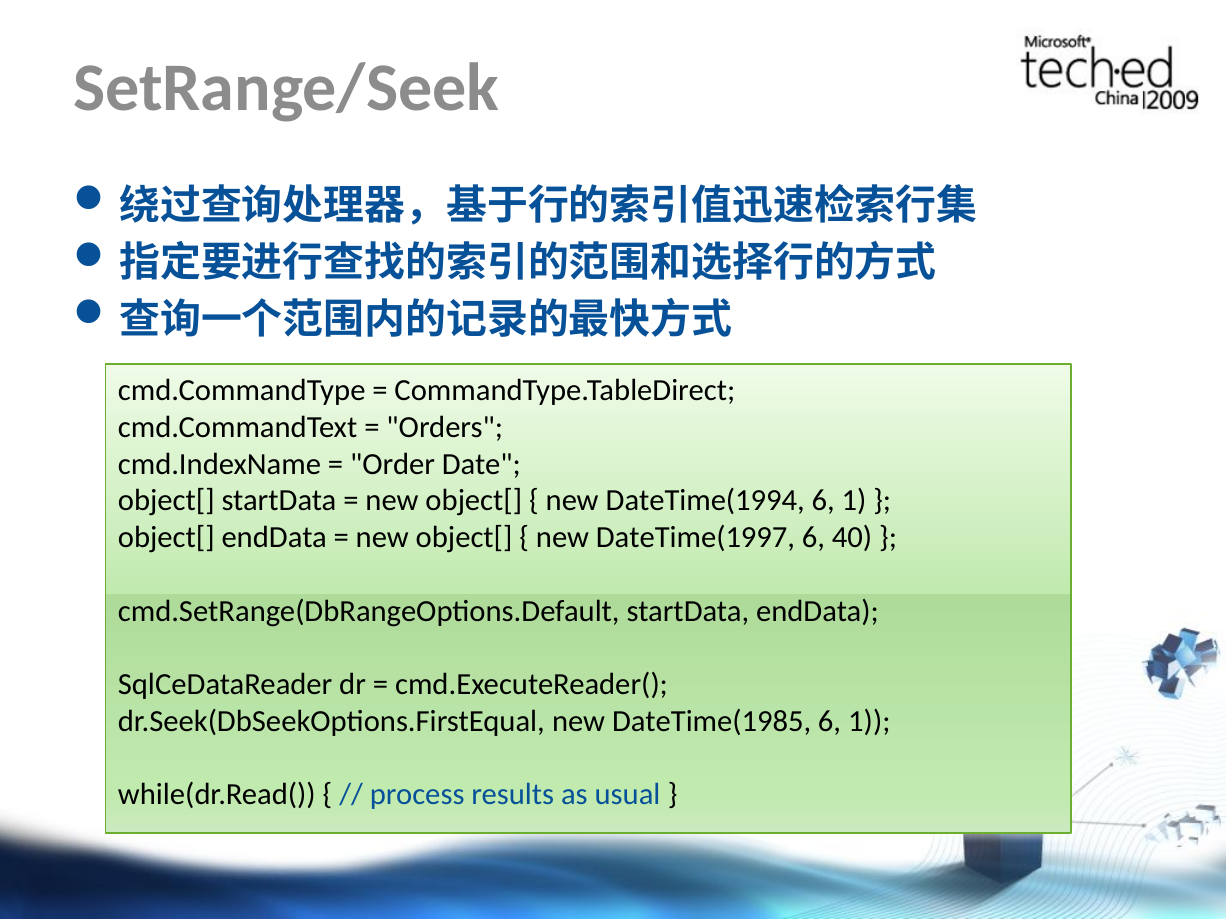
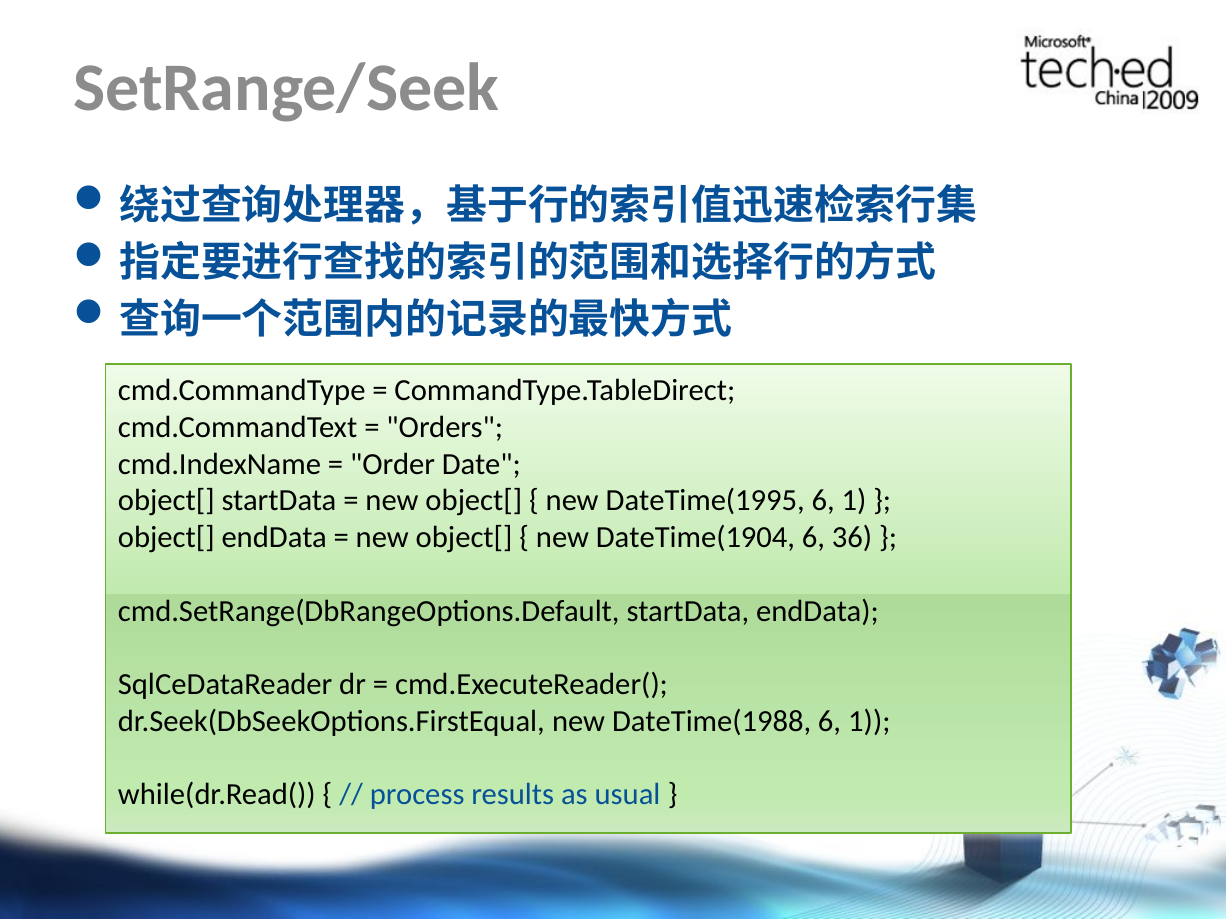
DateTime(1994: DateTime(1994 -> DateTime(1995
DateTime(1997: DateTime(1997 -> DateTime(1904
40: 40 -> 36
DateTime(1985: DateTime(1985 -> DateTime(1988
